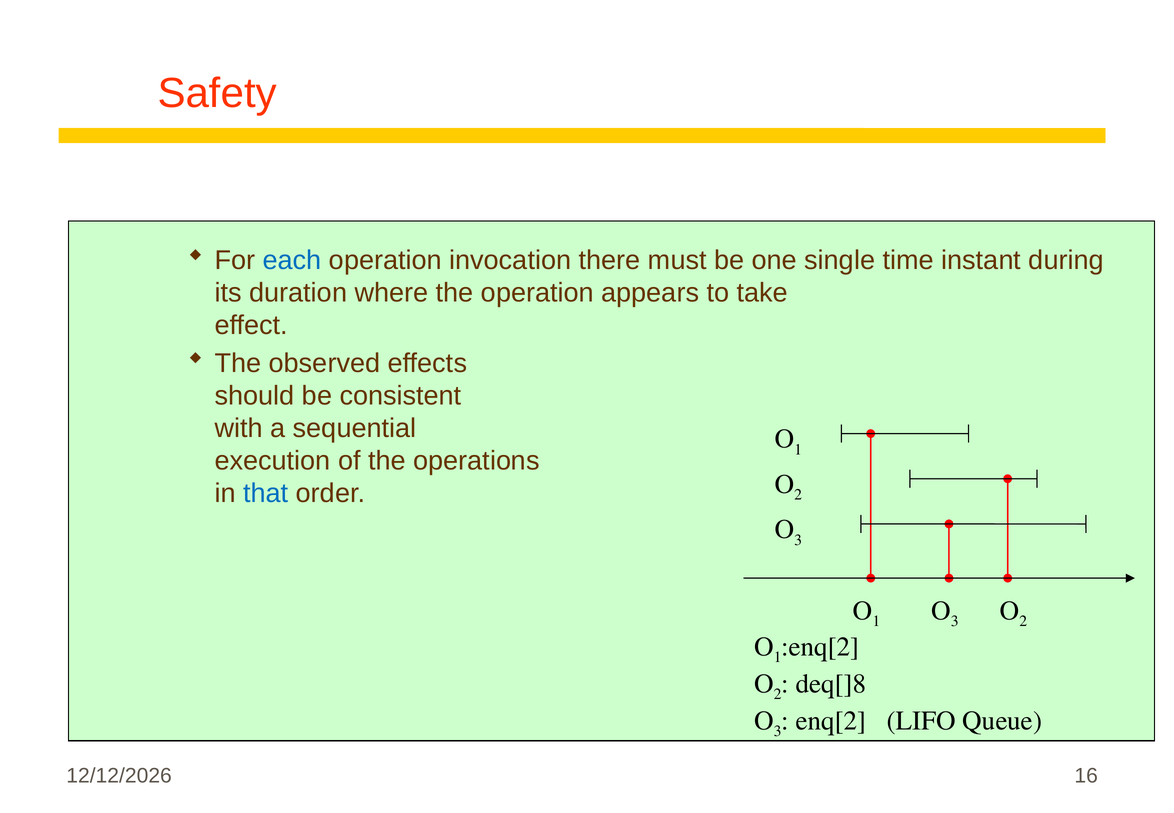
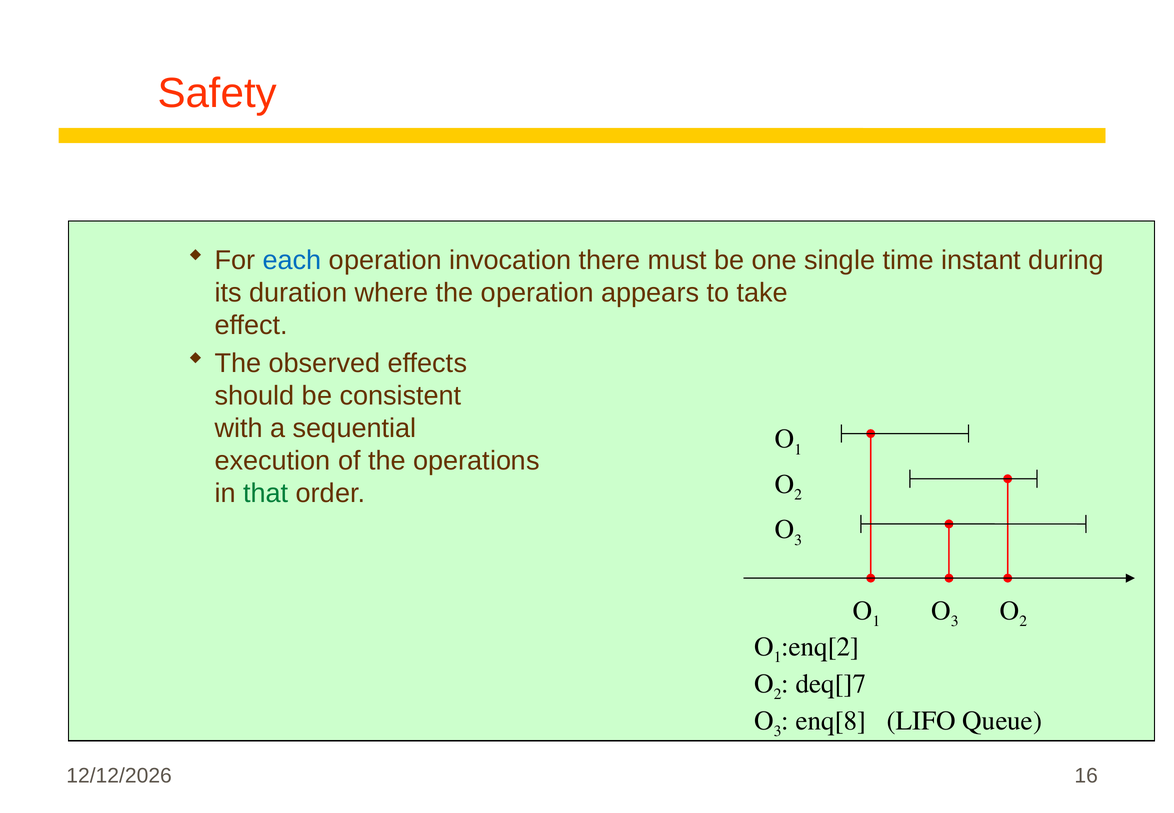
that colour: blue -> green
deq[]8: deq[]8 -> deq[]7
enq[2: enq[2 -> enq[8
